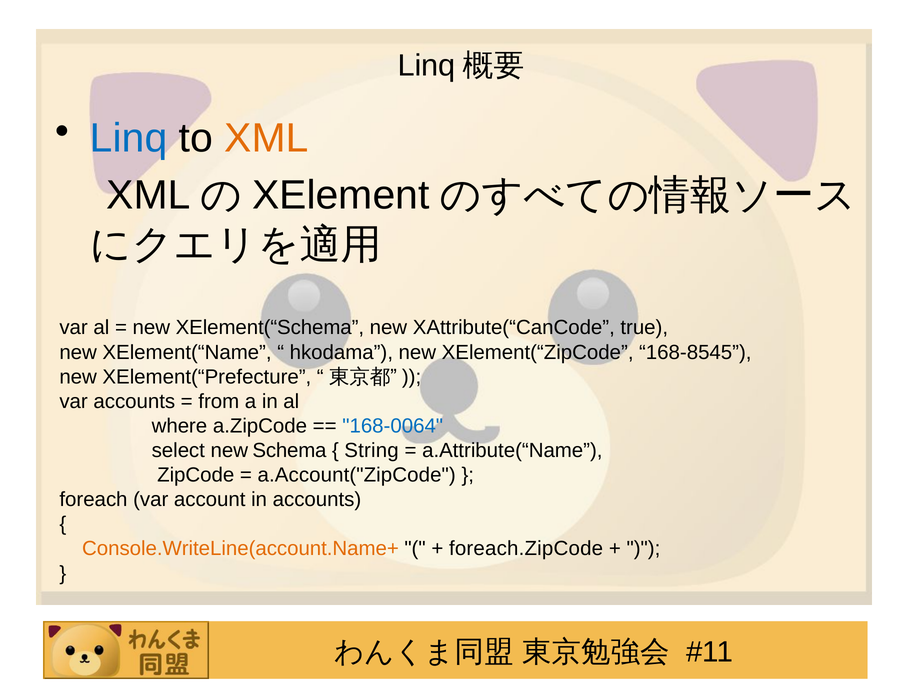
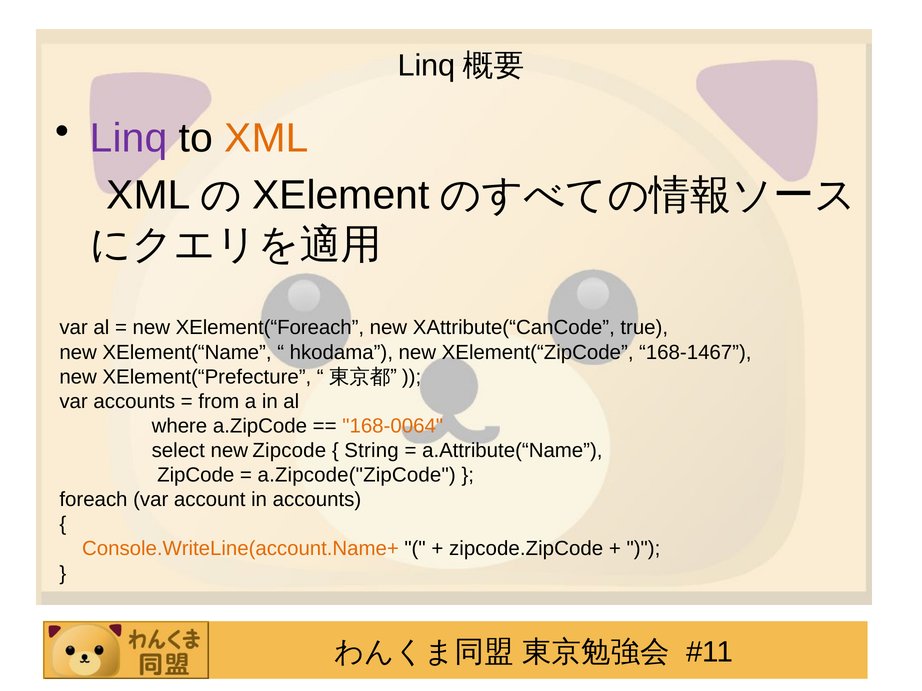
Linq at (129, 138) colour: blue -> purple
XElement(“Schema: XElement(“Schema -> XElement(“Foreach
168-8545: 168-8545 -> 168-1467
168-0064 colour: blue -> orange
new Schema: Schema -> Zipcode
a.Account("ZipCode: a.Account("ZipCode -> a.Zipcode("ZipCode
foreach.ZipCode: foreach.ZipCode -> zipcode.ZipCode
